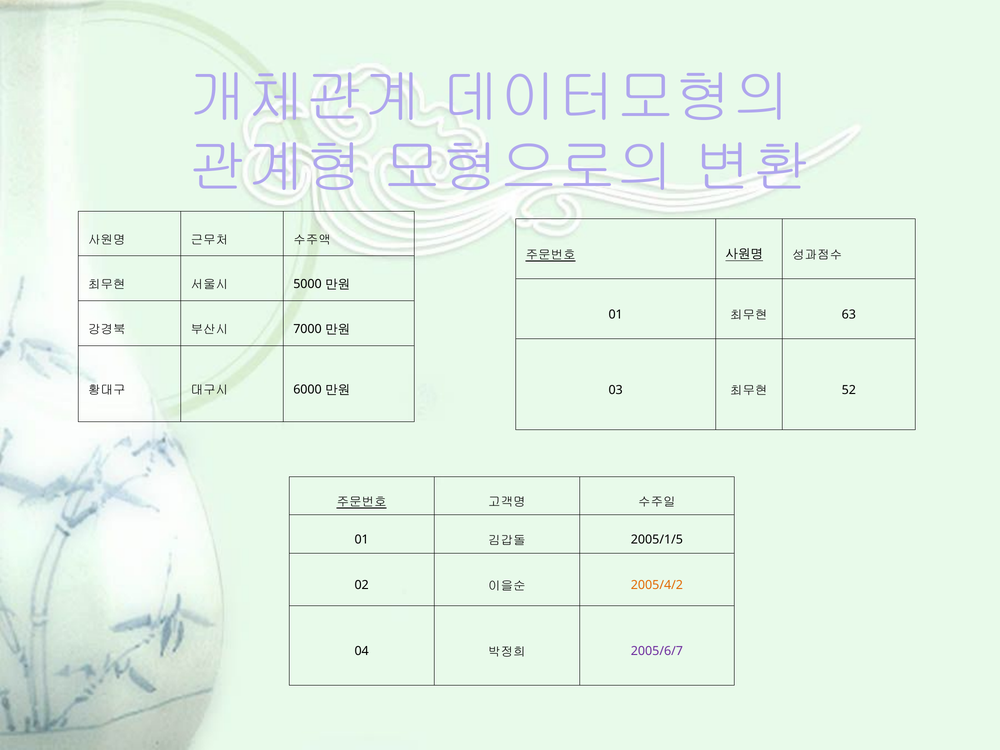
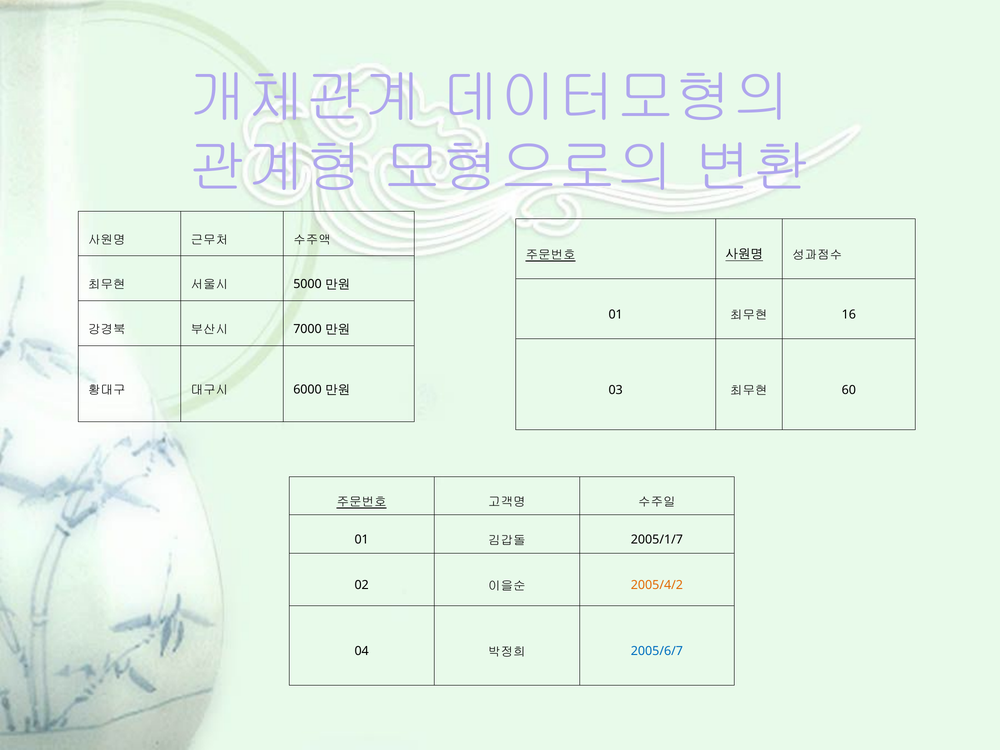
63: 63 -> 16
52: 52 -> 60
2005/1/5: 2005/1/5 -> 2005/1/7
2005/6/7 colour: purple -> blue
